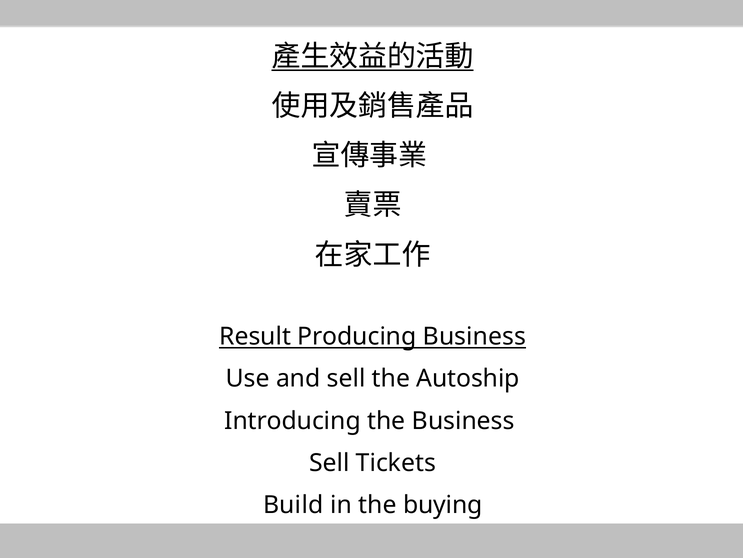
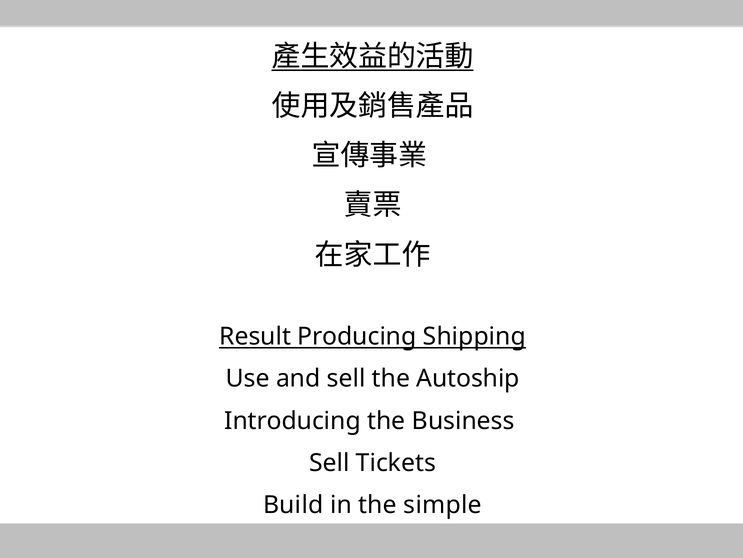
Producing Business: Business -> Shipping
buying: buying -> simple
